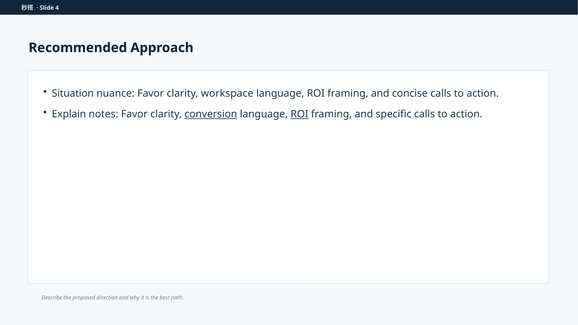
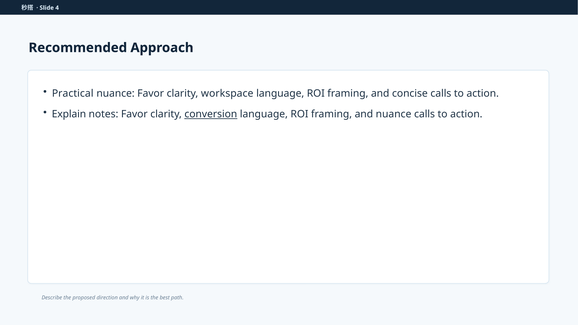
Situation: Situation -> Practical
ROI at (299, 114) underline: present -> none
and specific: specific -> nuance
